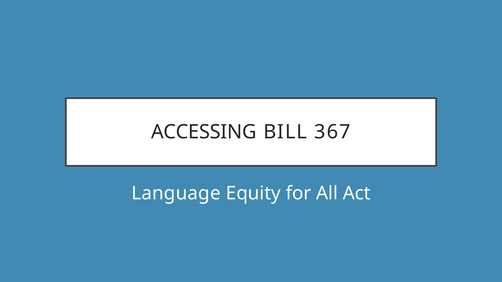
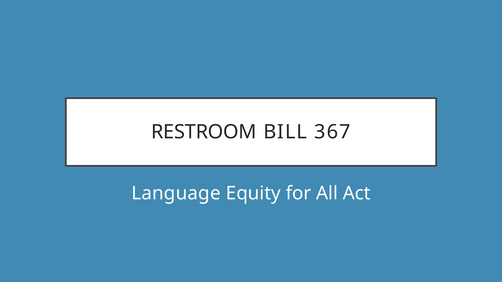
ACCESSING: ACCESSING -> RESTROOM
